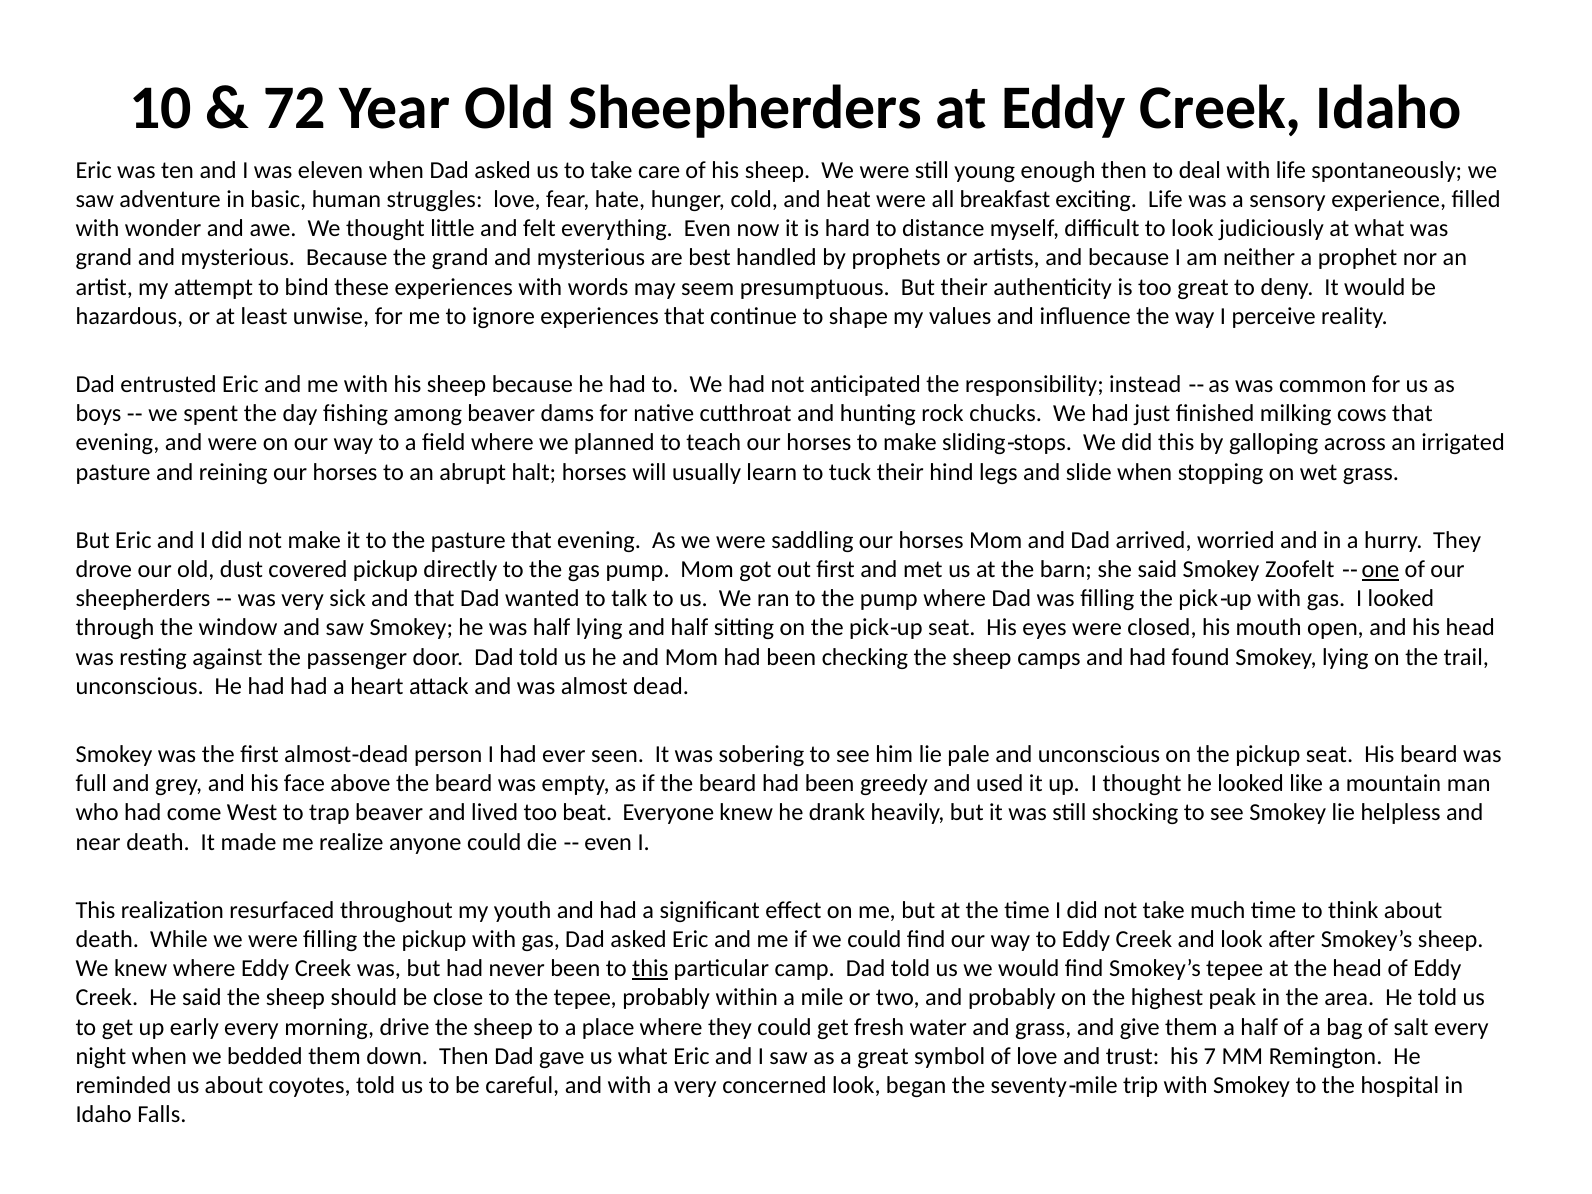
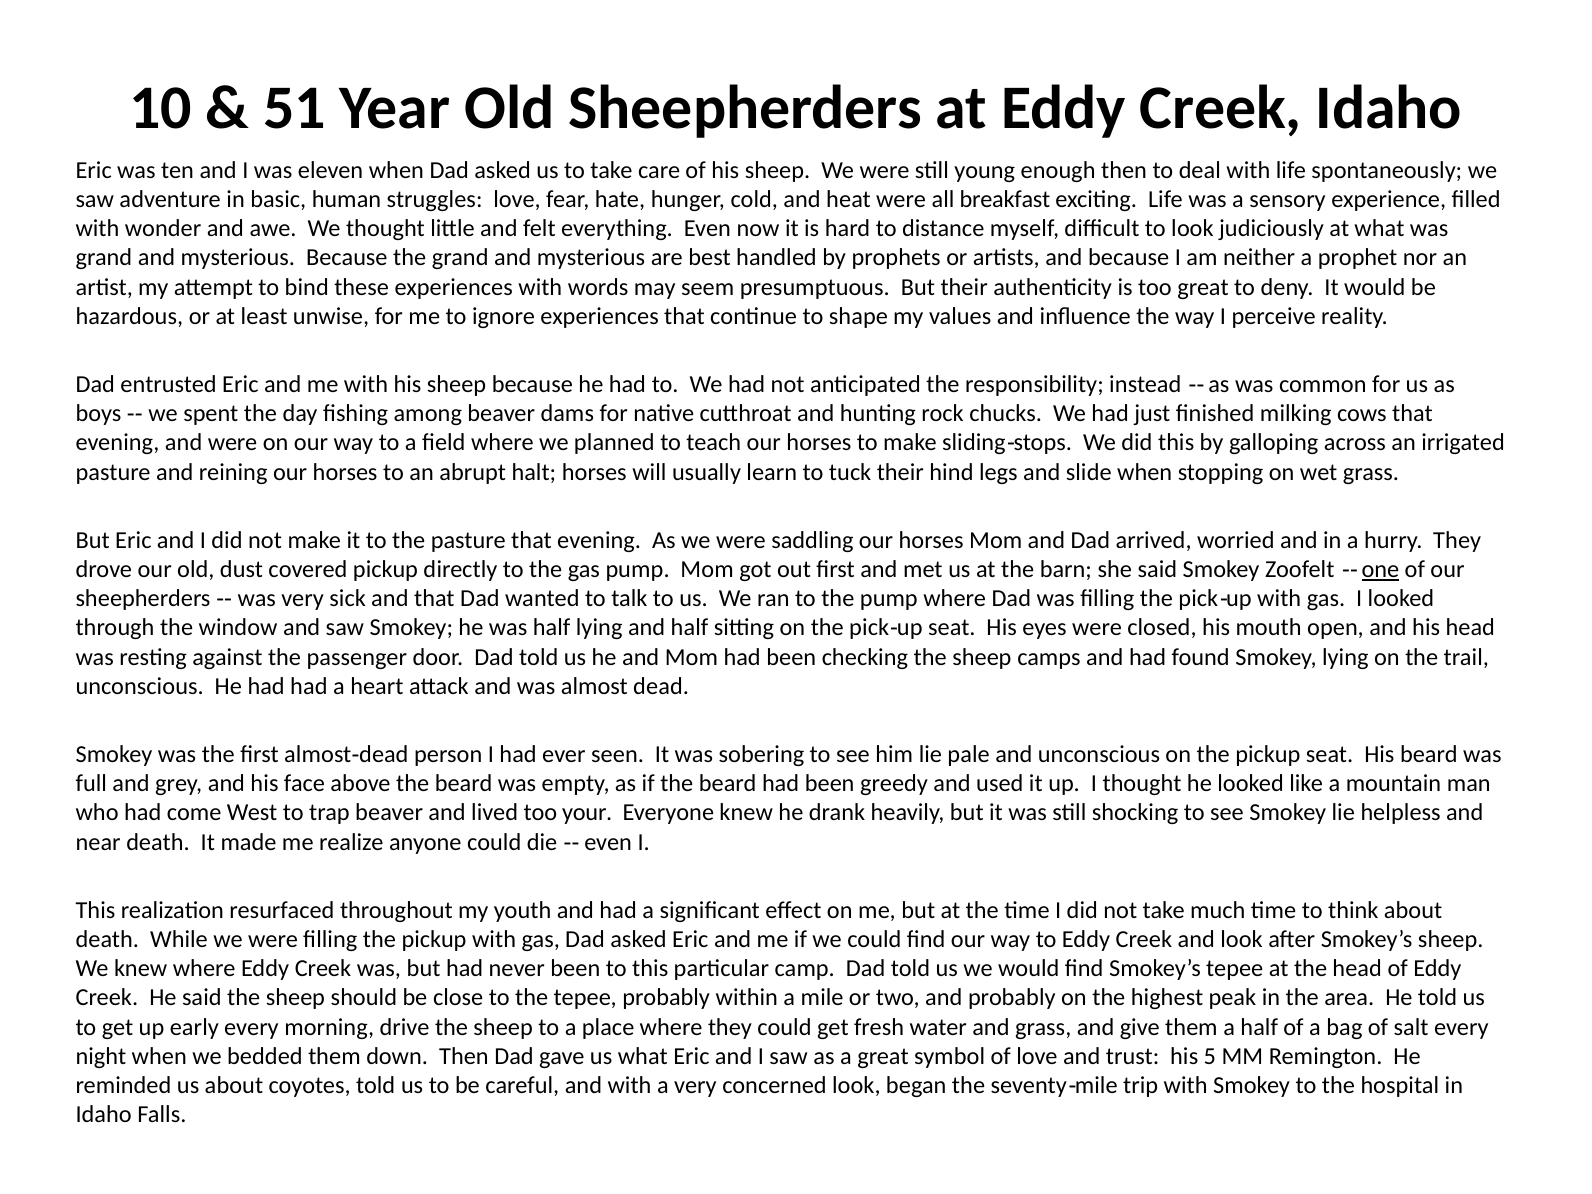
72: 72 -> 51
beat: beat -> your
this at (650, 969) underline: present -> none
7: 7 -> 5
